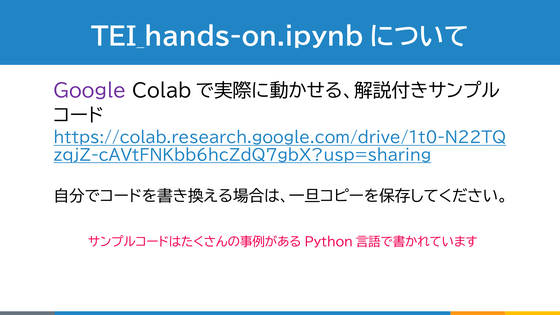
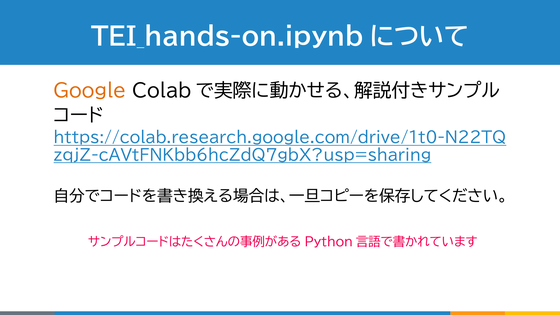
Google colour: purple -> orange
